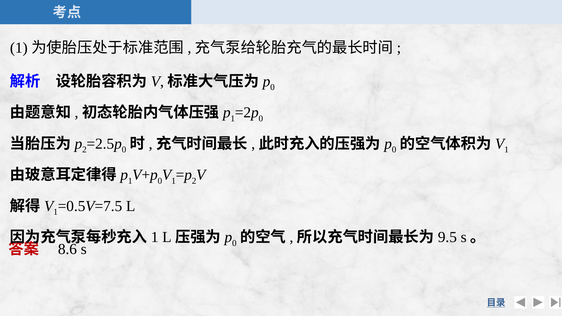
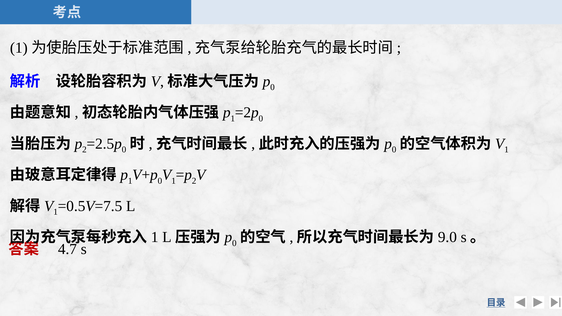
9.5: 9.5 -> 9.0
8.6: 8.6 -> 4.7
